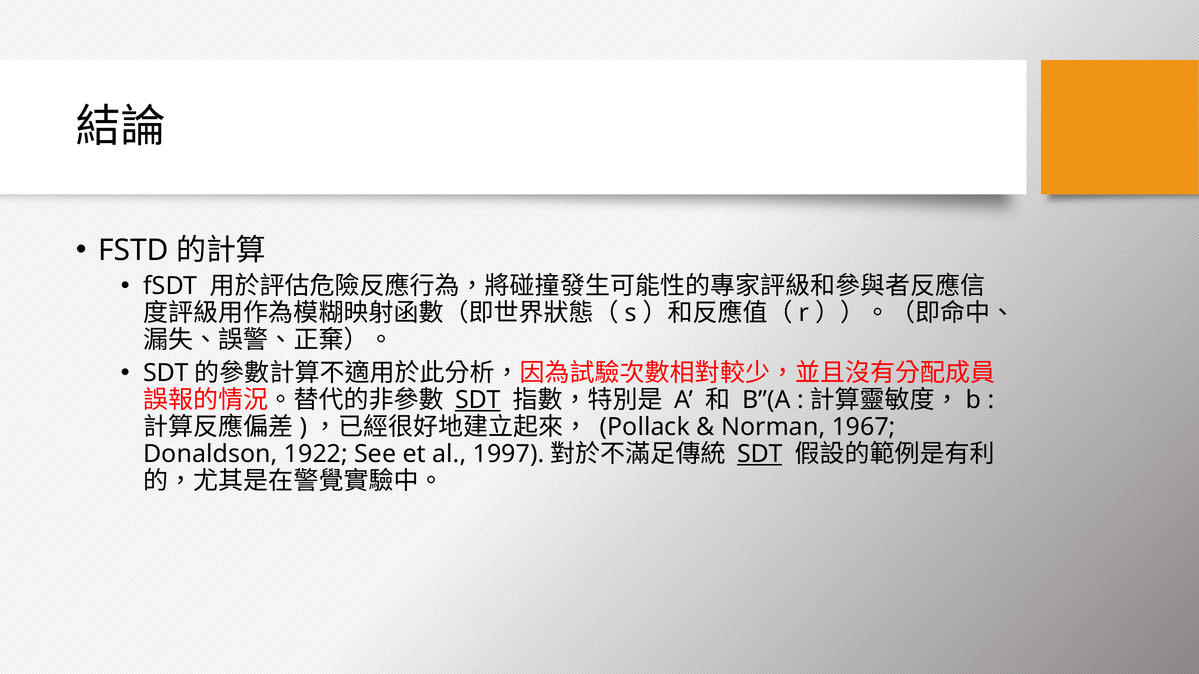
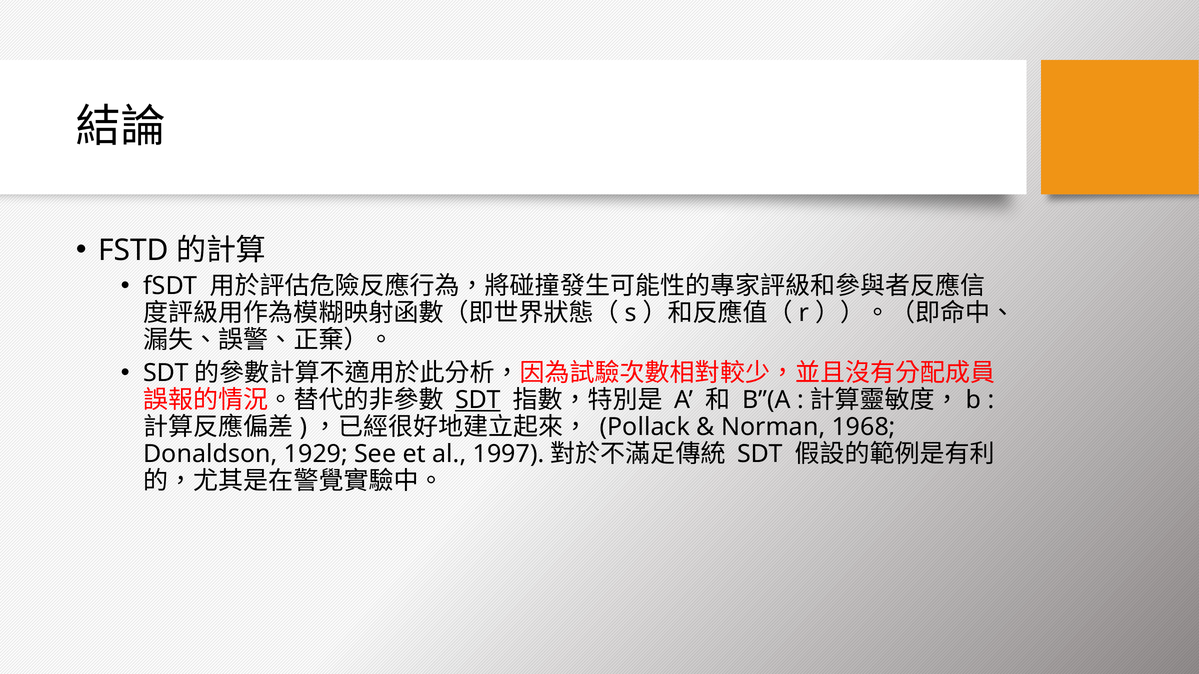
1967: 1967 -> 1968
1922: 1922 -> 1929
SDT at (760, 454) underline: present -> none
